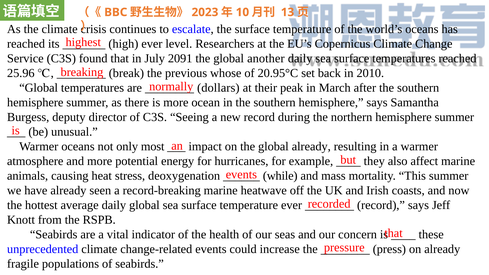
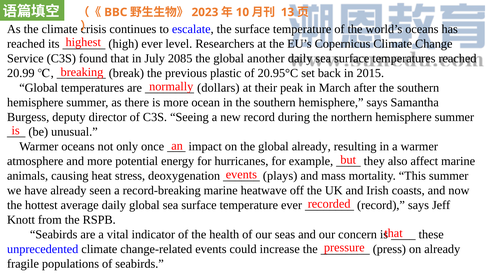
2091: 2091 -> 2085
25.96: 25.96 -> 20.99
whose: whose -> plastic
2010: 2010 -> 2015
most: most -> once
while: while -> plays
